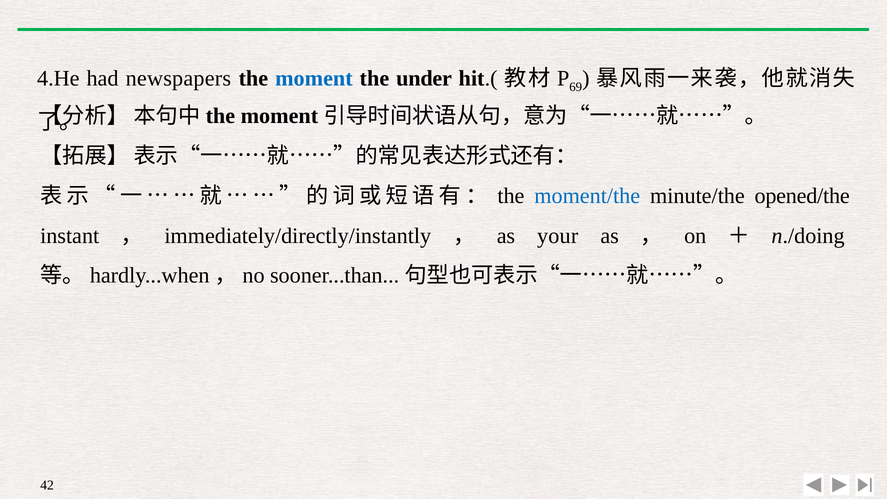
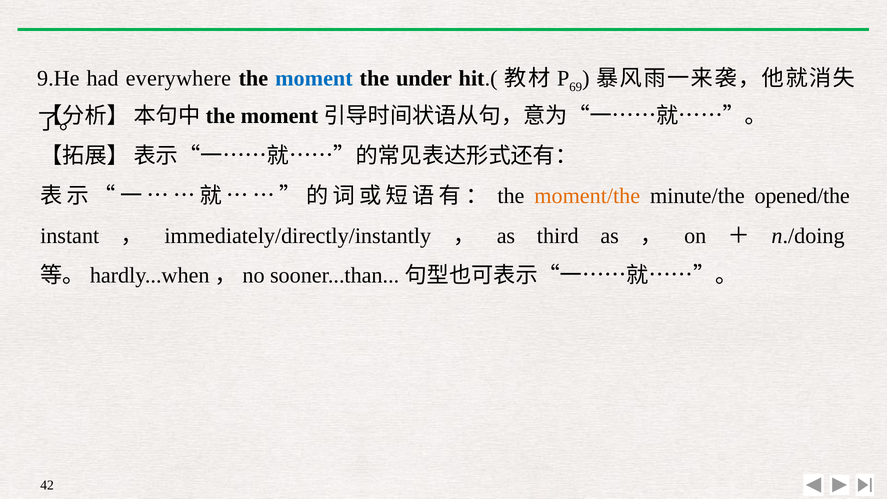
4.He: 4.He -> 9.He
newspapers: newspapers -> everywhere
moment/the colour: blue -> orange
your: your -> third
